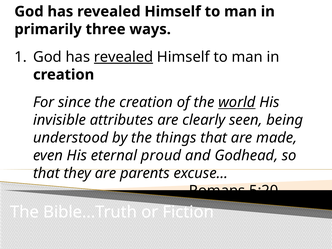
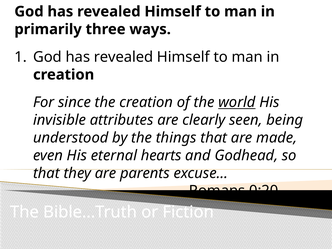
revealed at (124, 57) underline: present -> none
proud: proud -> hearts
5:20: 5:20 -> 0:20
